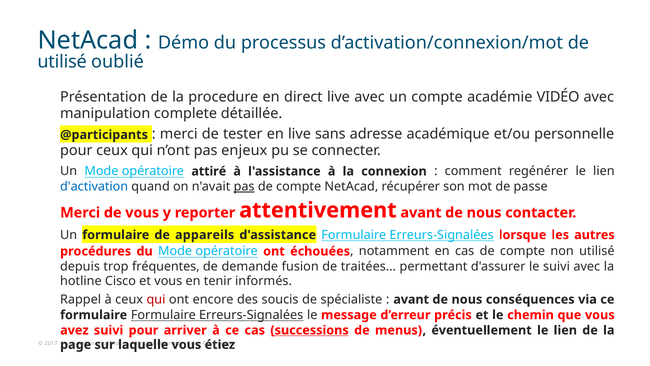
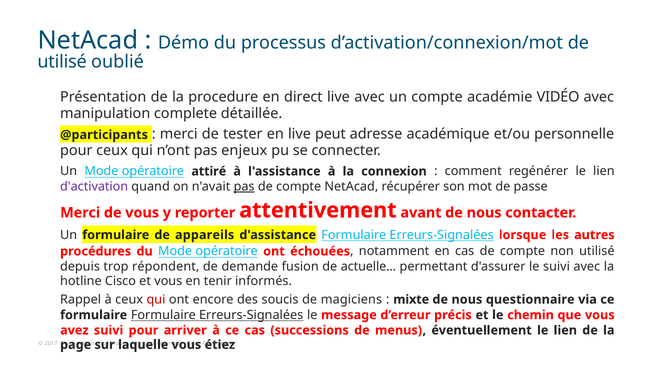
sans: sans -> peut
d'activation colour: blue -> purple
fréquentes: fréquentes -> répondent
traitées: traitées -> actuelle
spécialiste: spécialiste -> magiciens
avant at (411, 299): avant -> mixte
conséquences: conséquences -> questionnaire
successions underline: present -> none
